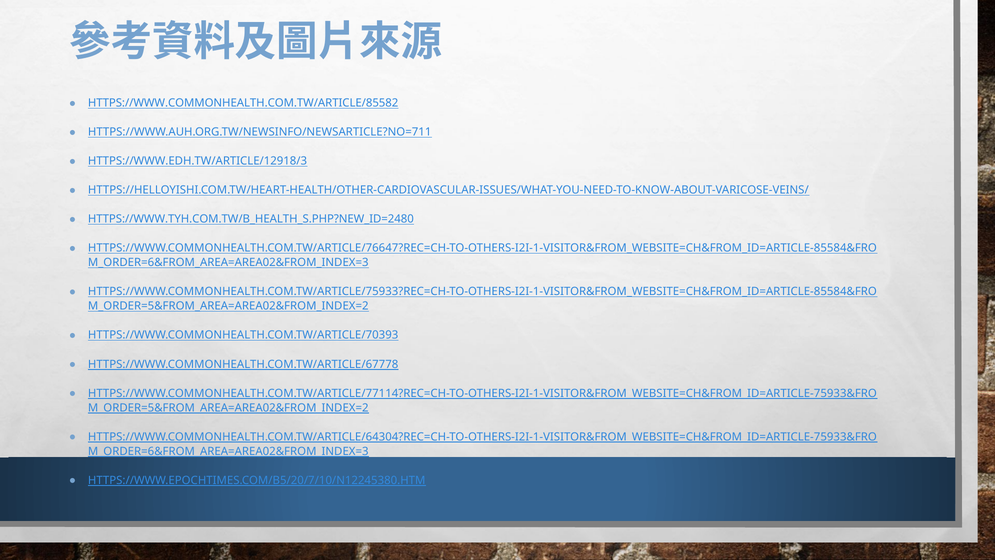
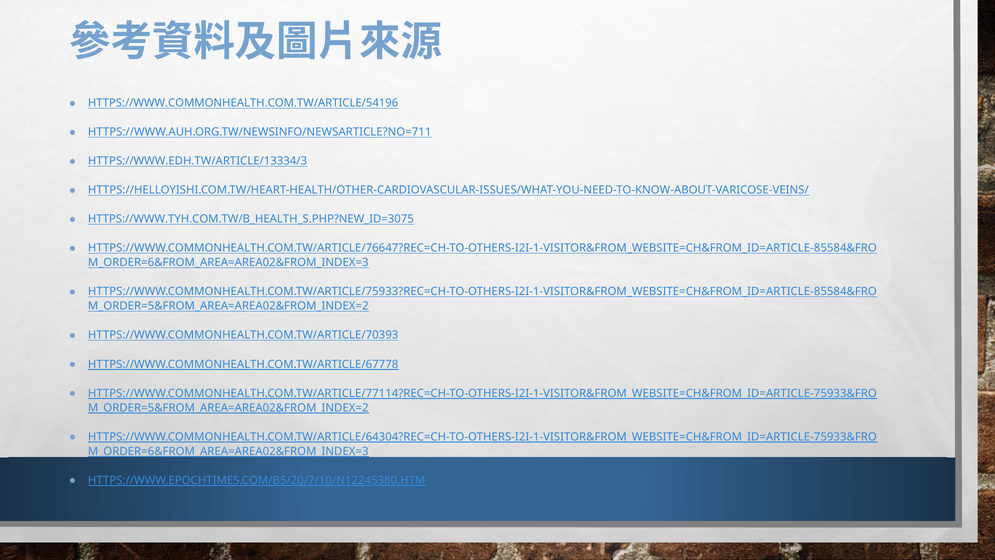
HTTPS://WWW.COMMONHEALTH.COM.TW/ARTICLE/85582: HTTPS://WWW.COMMONHEALTH.COM.TW/ARTICLE/85582 -> HTTPS://WWW.COMMONHEALTH.COM.TW/ARTICLE/54196
HTTPS://WWW.EDH.TW/ARTICLE/12918/3: HTTPS://WWW.EDH.TW/ARTICLE/12918/3 -> HTTPS://WWW.EDH.TW/ARTICLE/13334/3
HTTPS://WWW.TYH.COM.TW/B_HEALTH_S.PHP?NEW_ID=2480: HTTPS://WWW.TYH.COM.TW/B_HEALTH_S.PHP?NEW_ID=2480 -> HTTPS://WWW.TYH.COM.TW/B_HEALTH_S.PHP?NEW_ID=3075
